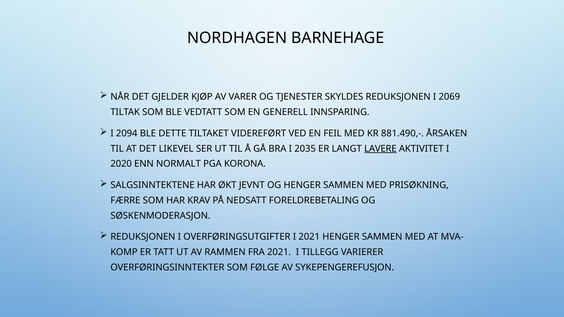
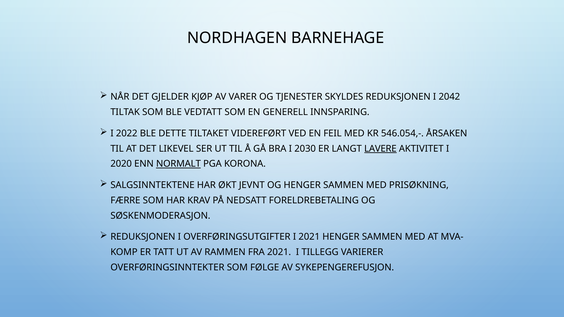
2069: 2069 -> 2042
2094: 2094 -> 2022
881.490,-: 881.490,- -> 546.054,-
2035: 2035 -> 2030
NORMALT underline: none -> present
